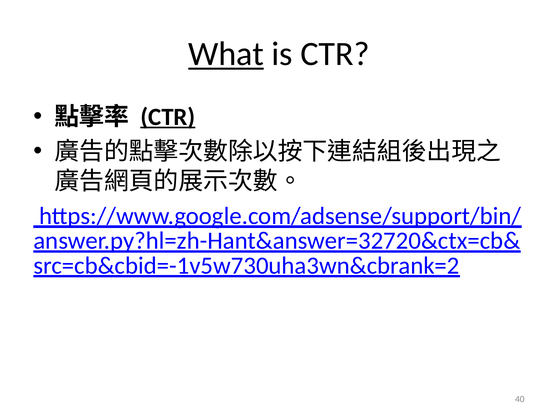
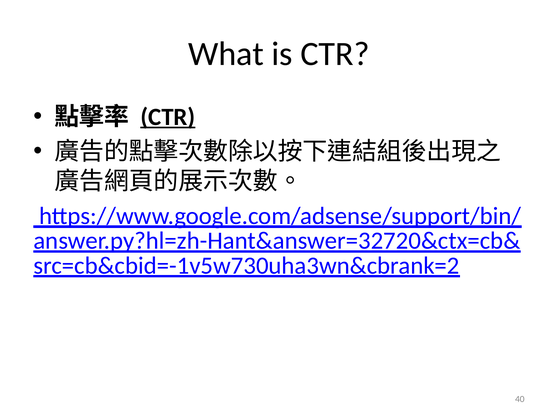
What underline: present -> none
